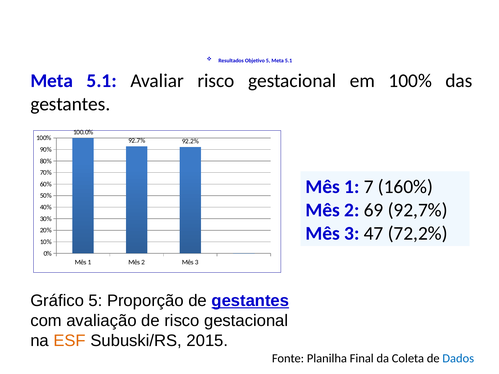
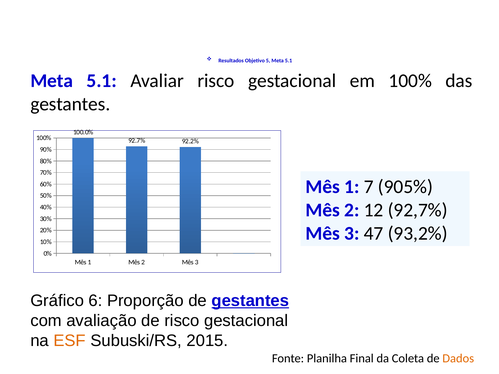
160%: 160% -> 905%
69: 69 -> 12
72,2%: 72,2% -> 93,2%
Gráfico 5: 5 -> 6
Dados colour: blue -> orange
